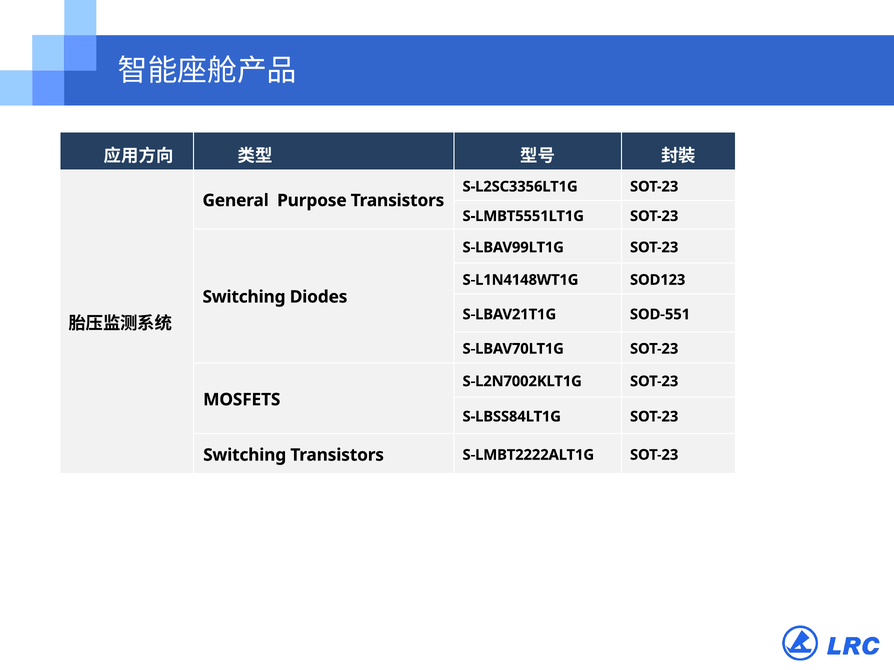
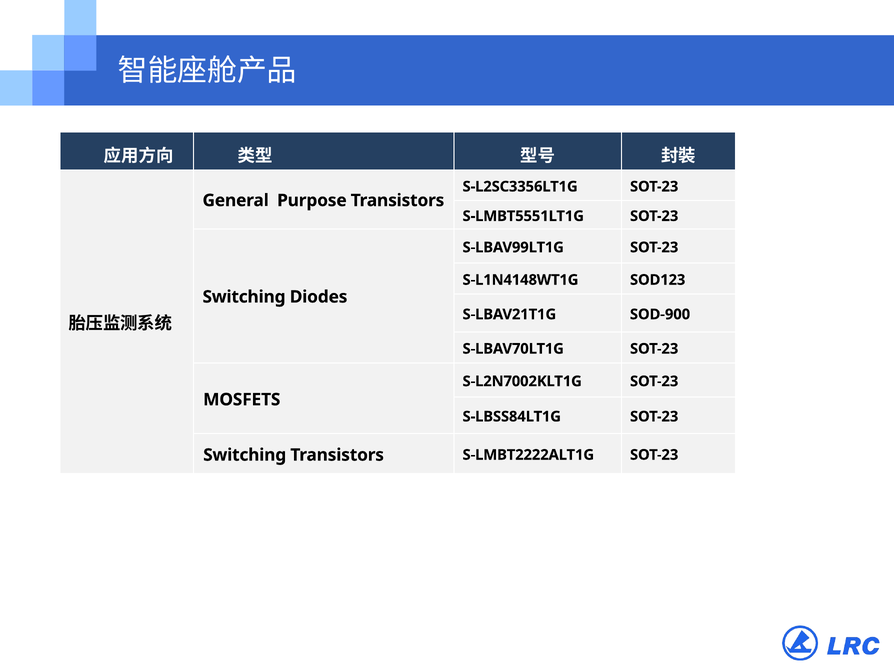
SOD-551: SOD-551 -> SOD-900
